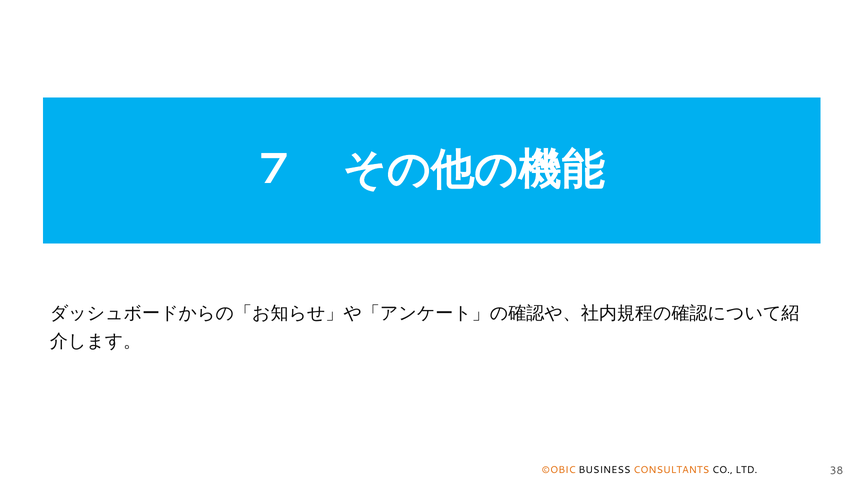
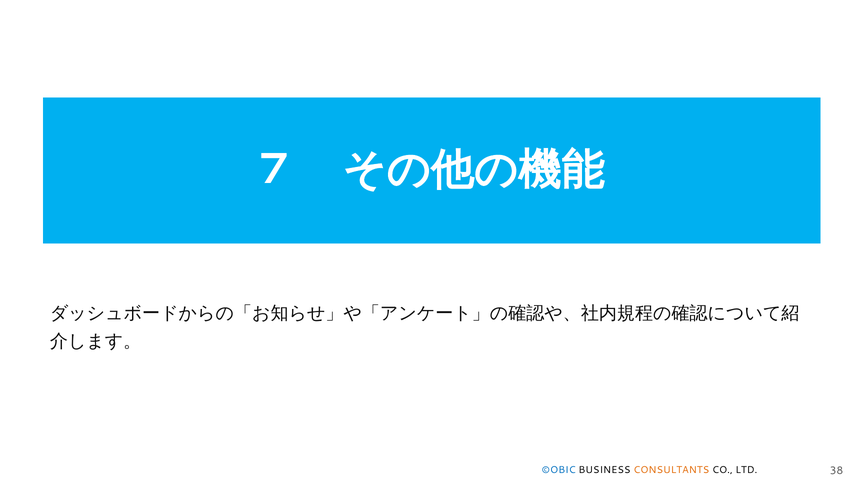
©OBIC colour: orange -> blue
